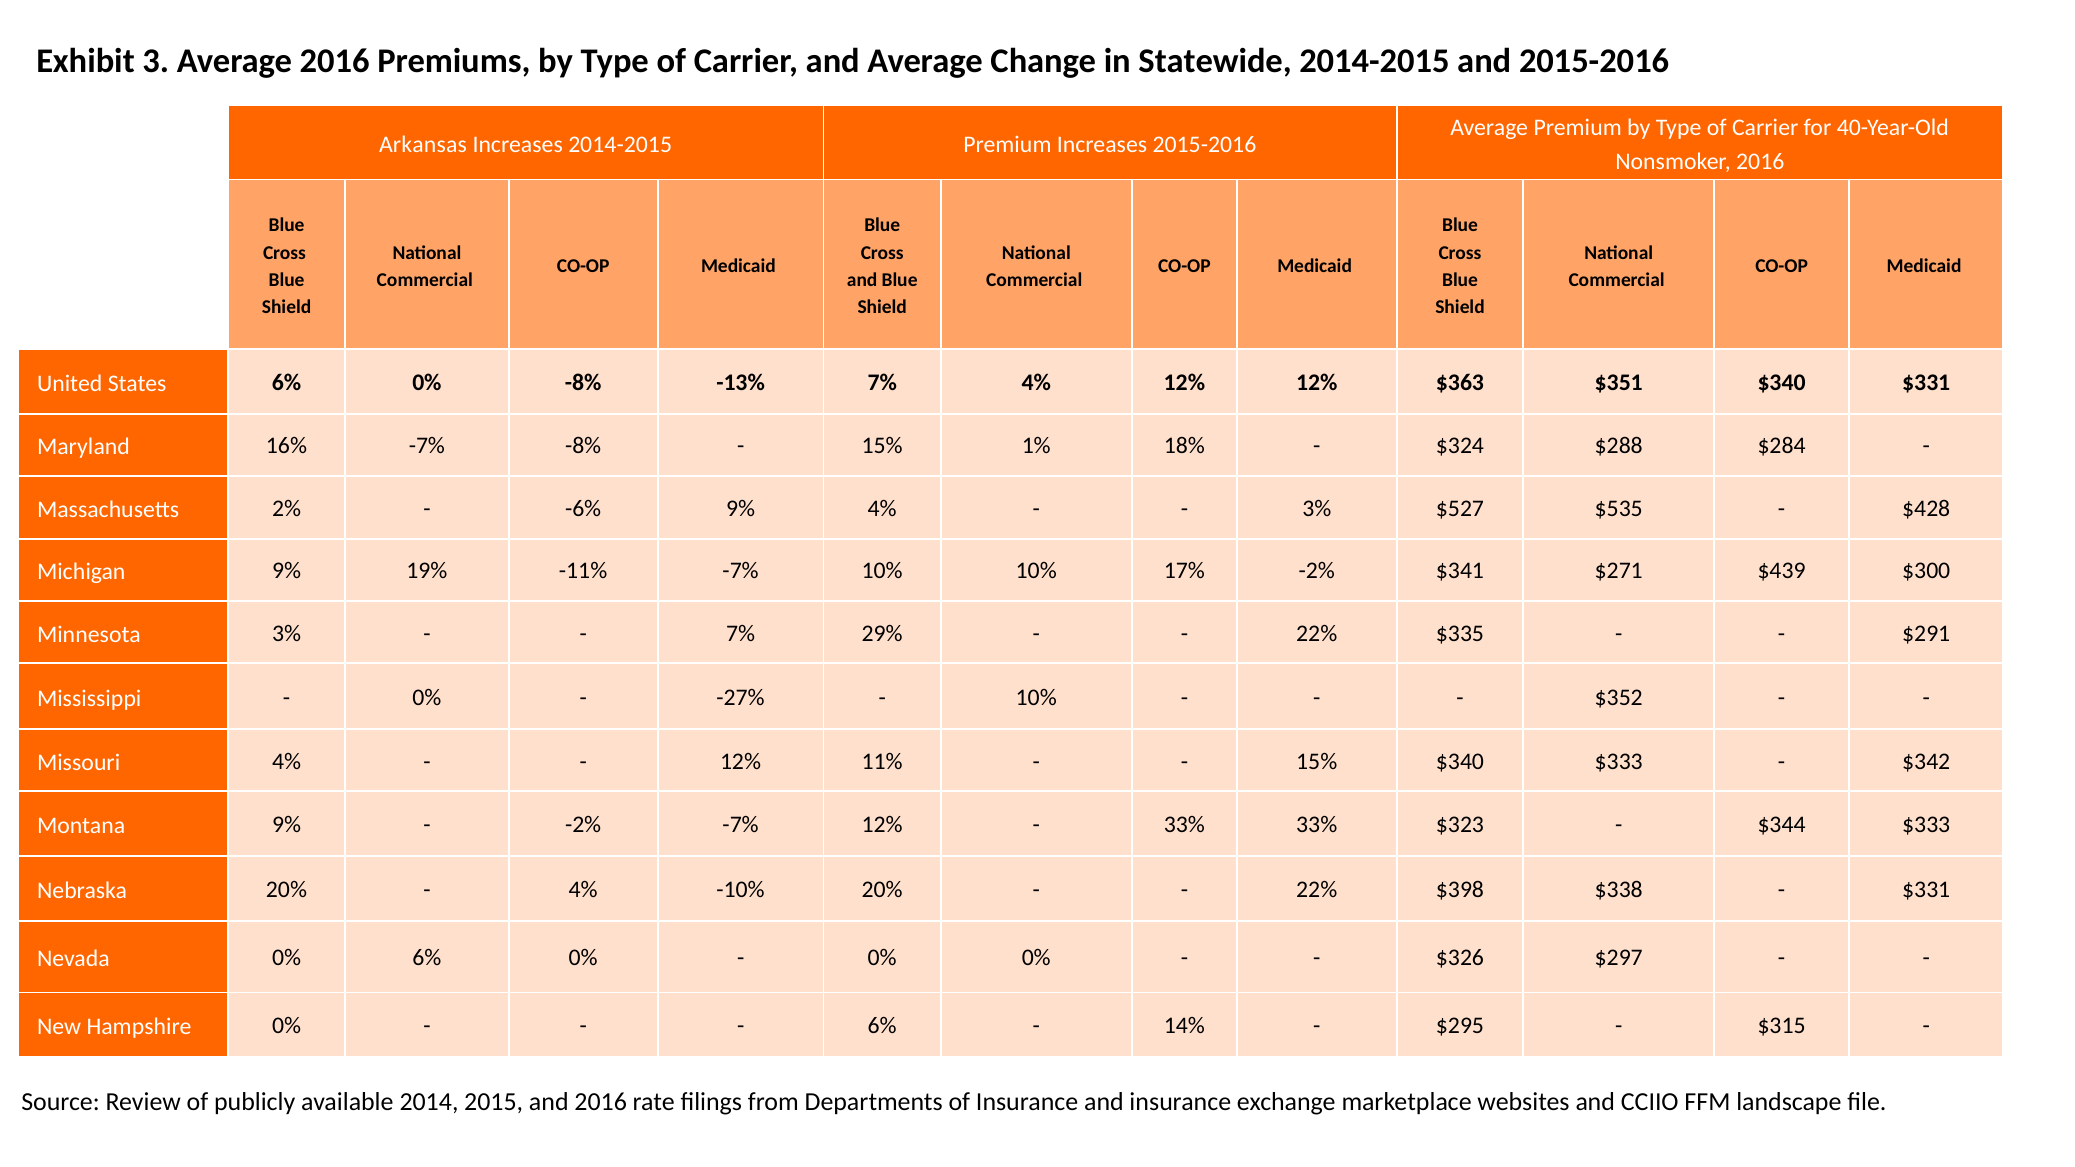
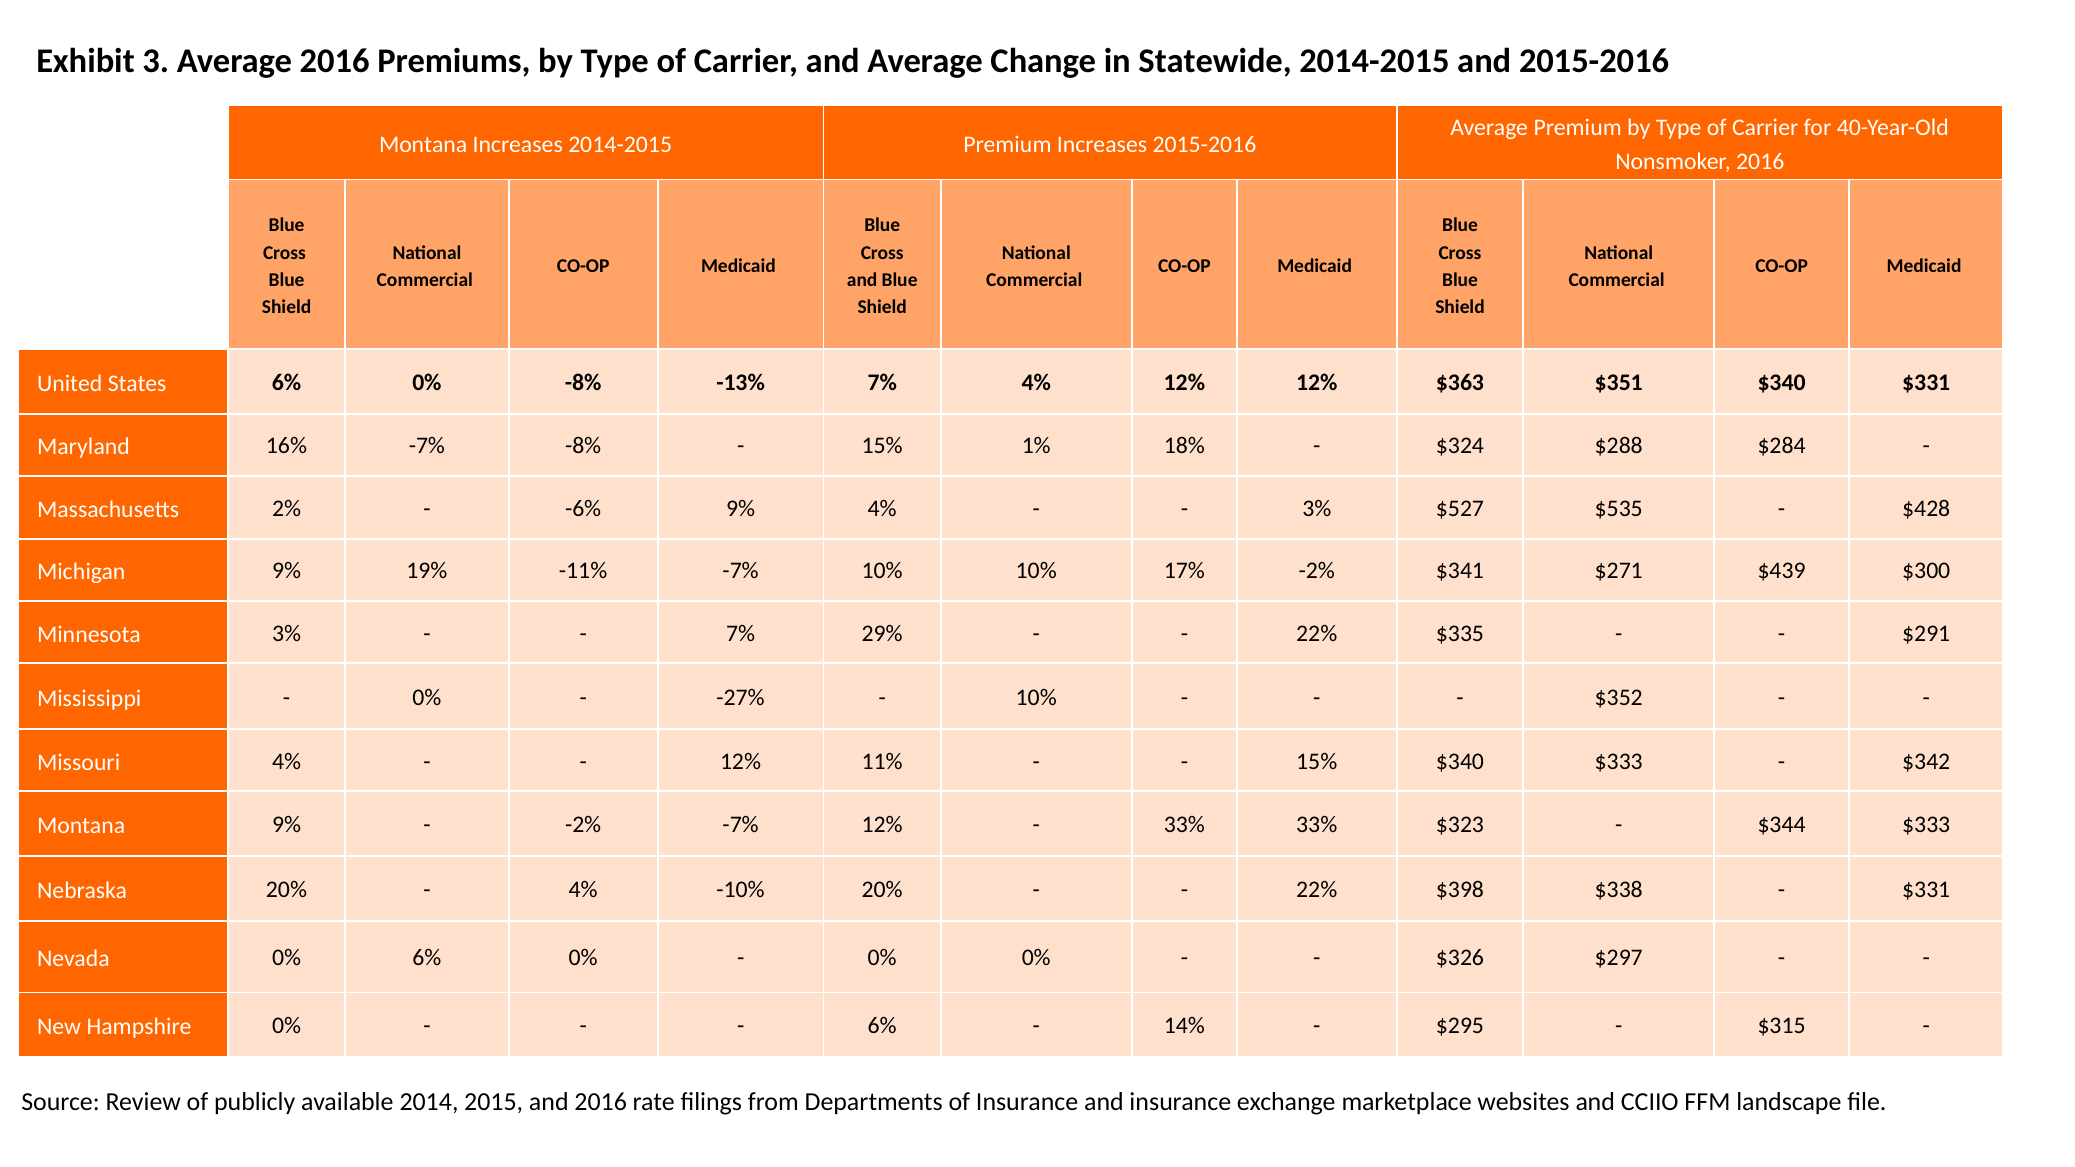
Arkansas at (423, 145): Arkansas -> Montana
